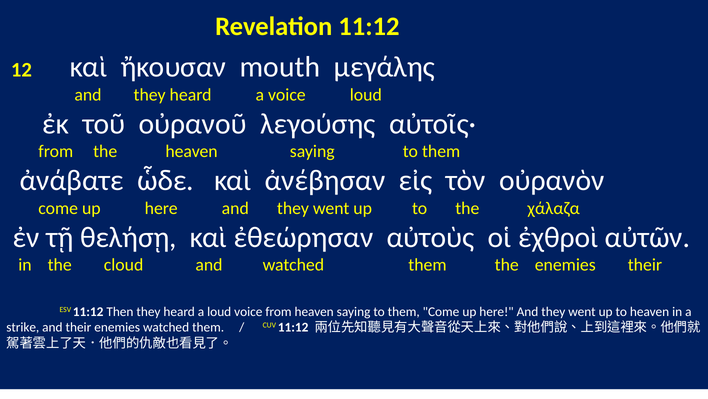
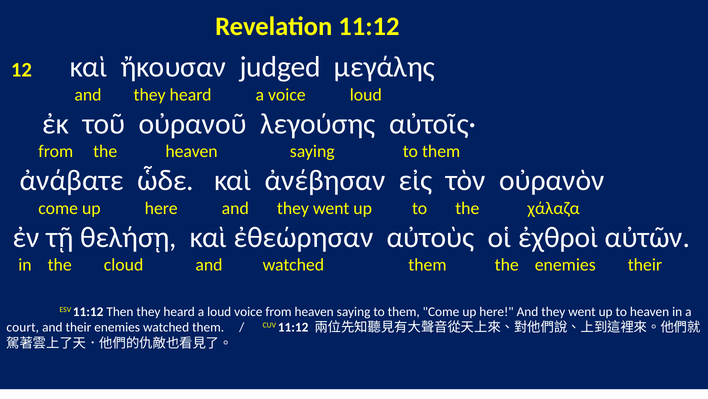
mouth: mouth -> judged
strike: strike -> court
